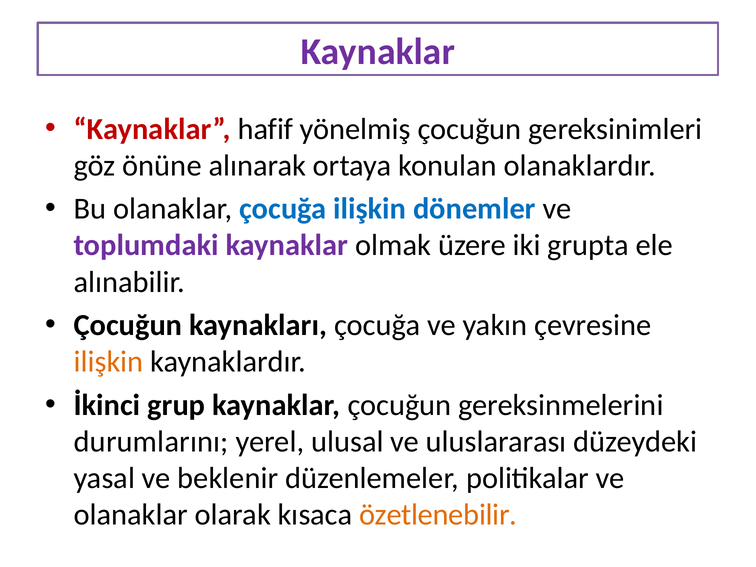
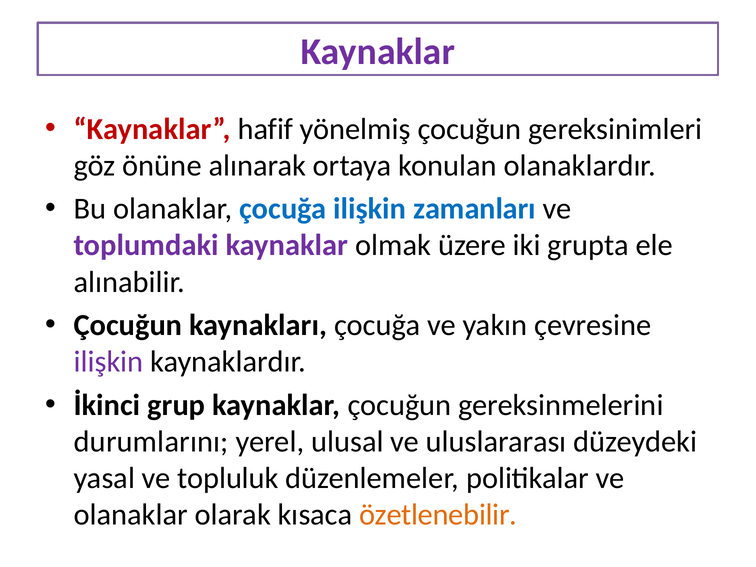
dönemler: dönemler -> zamanları
ilişkin at (109, 362) colour: orange -> purple
beklenir: beklenir -> topluluk
